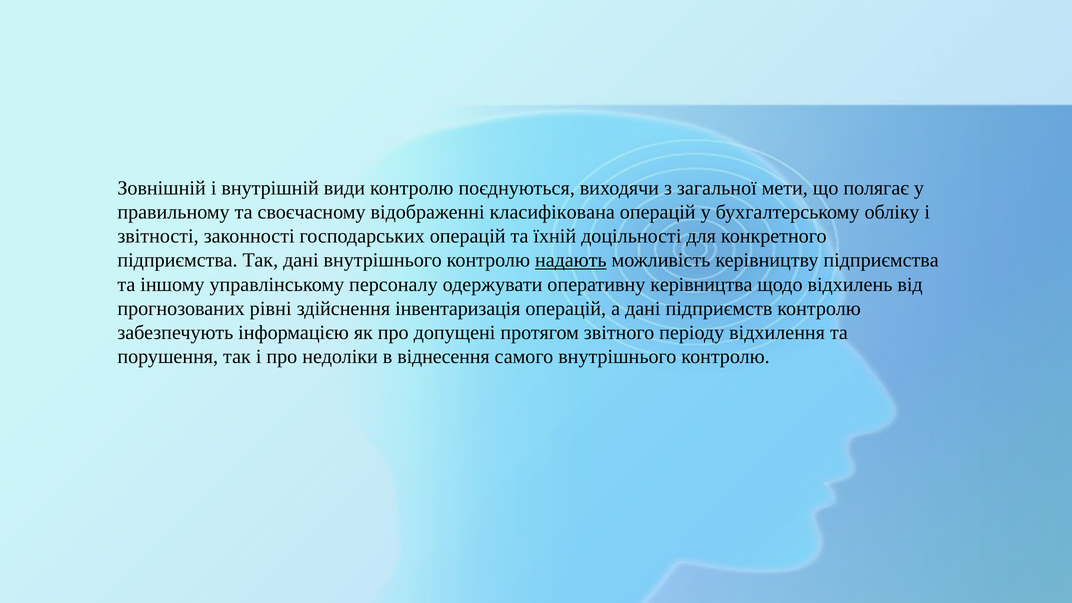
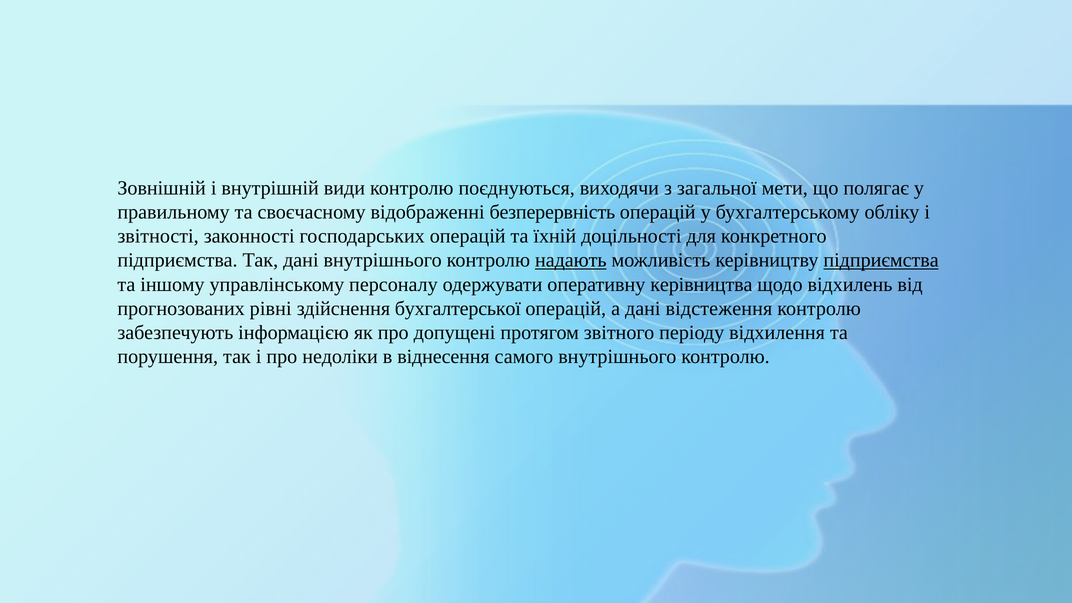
класифікована: класифікована -> безперервність
підприємства at (881, 260) underline: none -> present
інвентаризація: інвентаризація -> бухгалтерської
підприємств: підприємств -> відстеження
